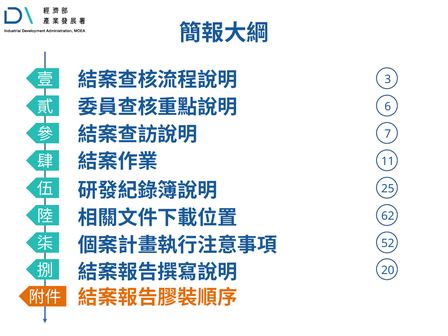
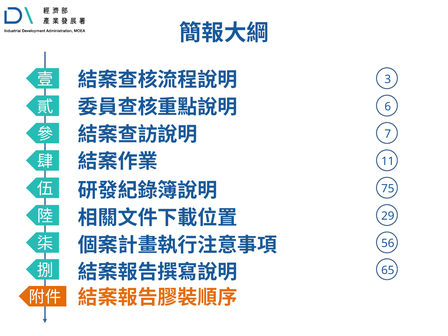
25: 25 -> 75
62: 62 -> 29
52: 52 -> 56
20: 20 -> 65
